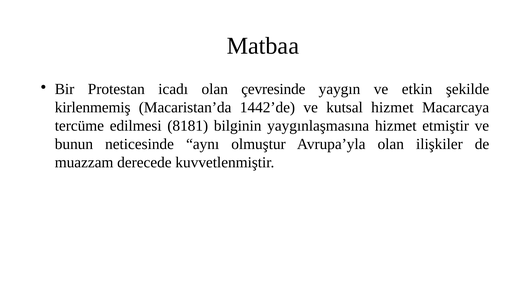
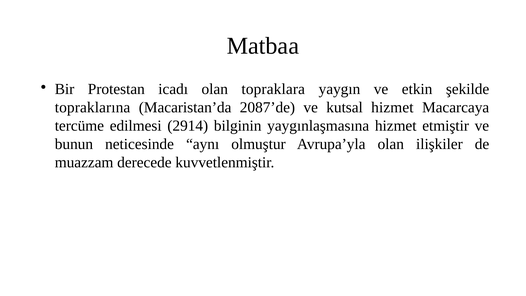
çevresinde: çevresinde -> topraklara
kirlenmemiş: kirlenmemiş -> topraklarına
1442’de: 1442’de -> 2087’de
8181: 8181 -> 2914
